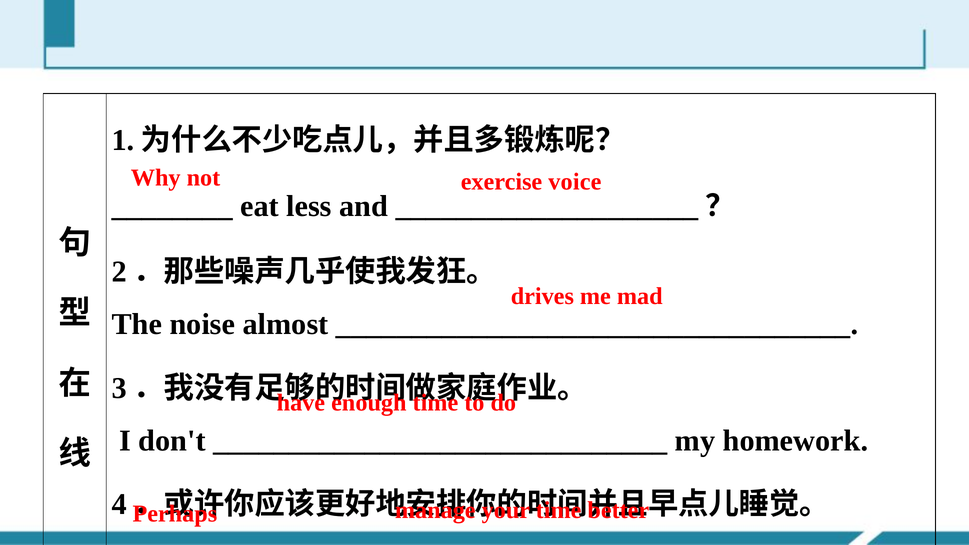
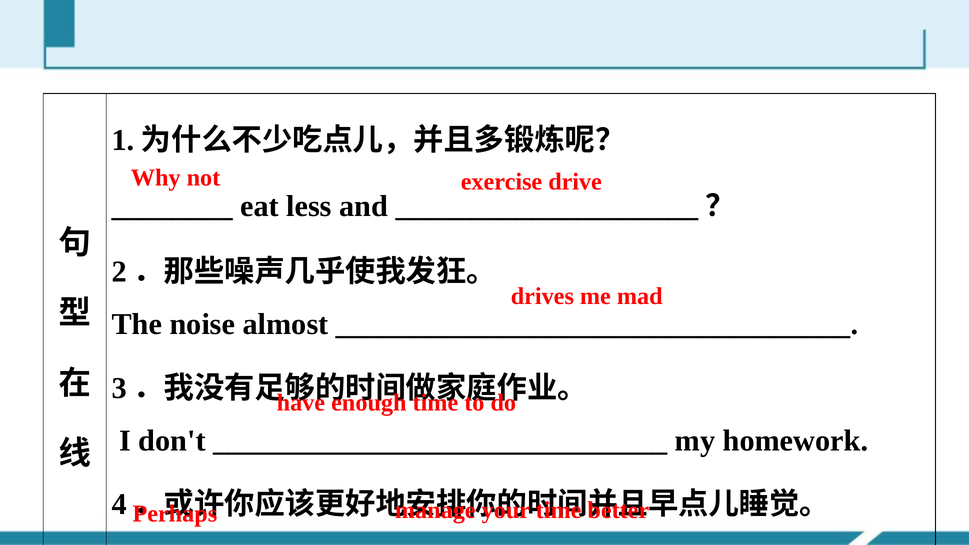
voice: voice -> drive
